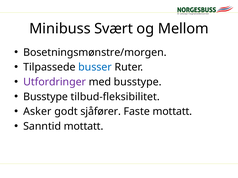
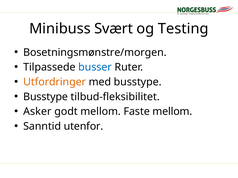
Mellom: Mellom -> Testing
Utfordringer colour: purple -> orange
godt sjåfører: sjåfører -> mellom
Faste mottatt: mottatt -> mellom
Sanntid mottatt: mottatt -> utenfor
